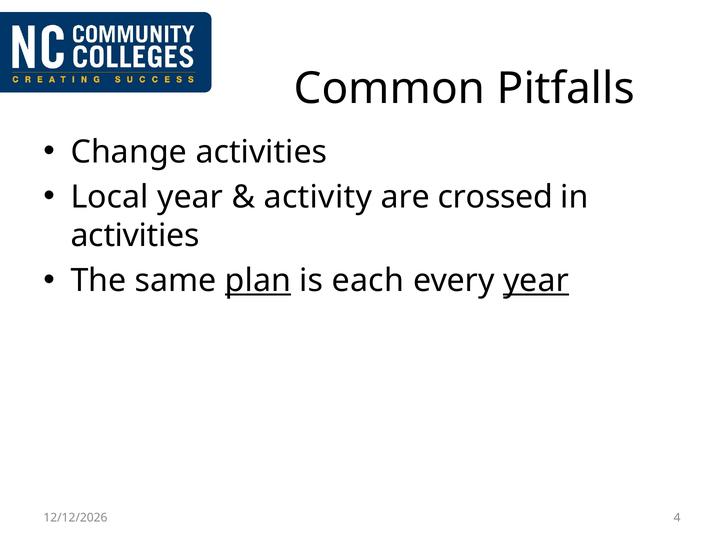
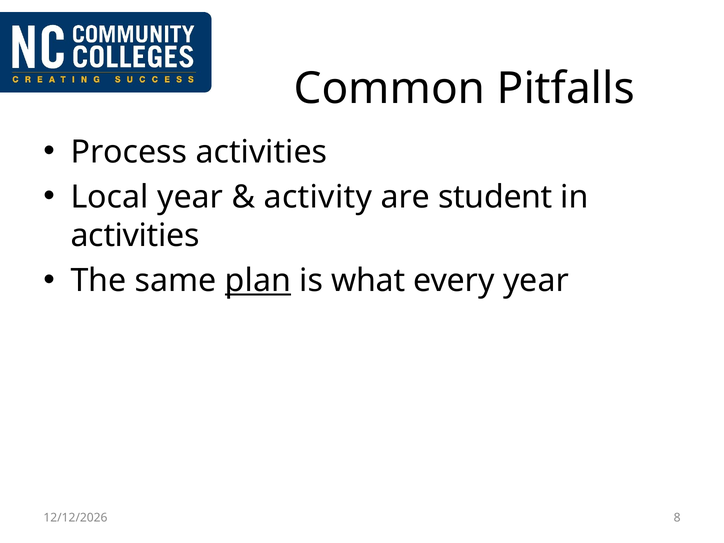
Change: Change -> Process
crossed: crossed -> student
each: each -> what
year at (536, 281) underline: present -> none
4: 4 -> 8
